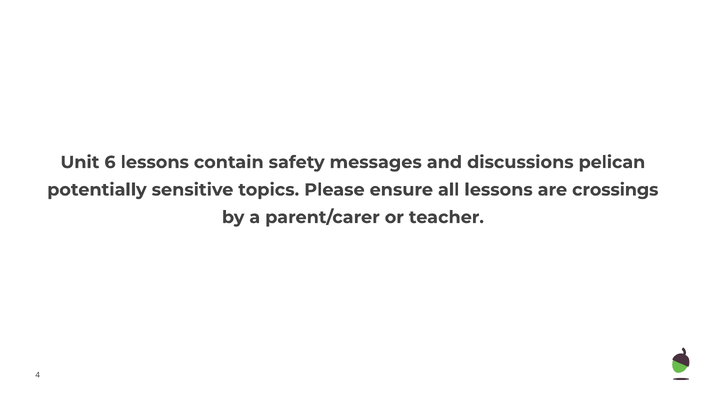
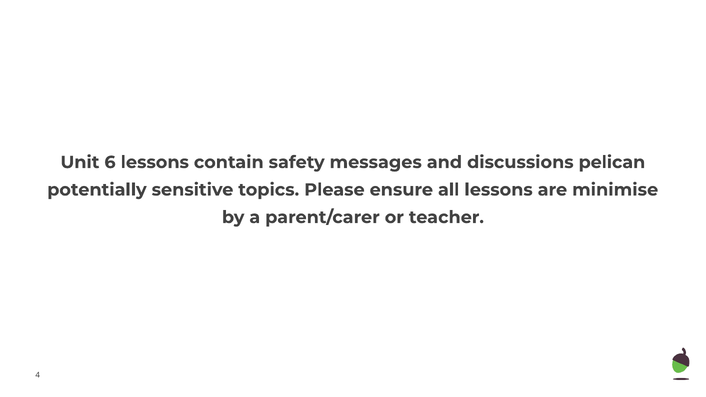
crossings: crossings -> minimise
